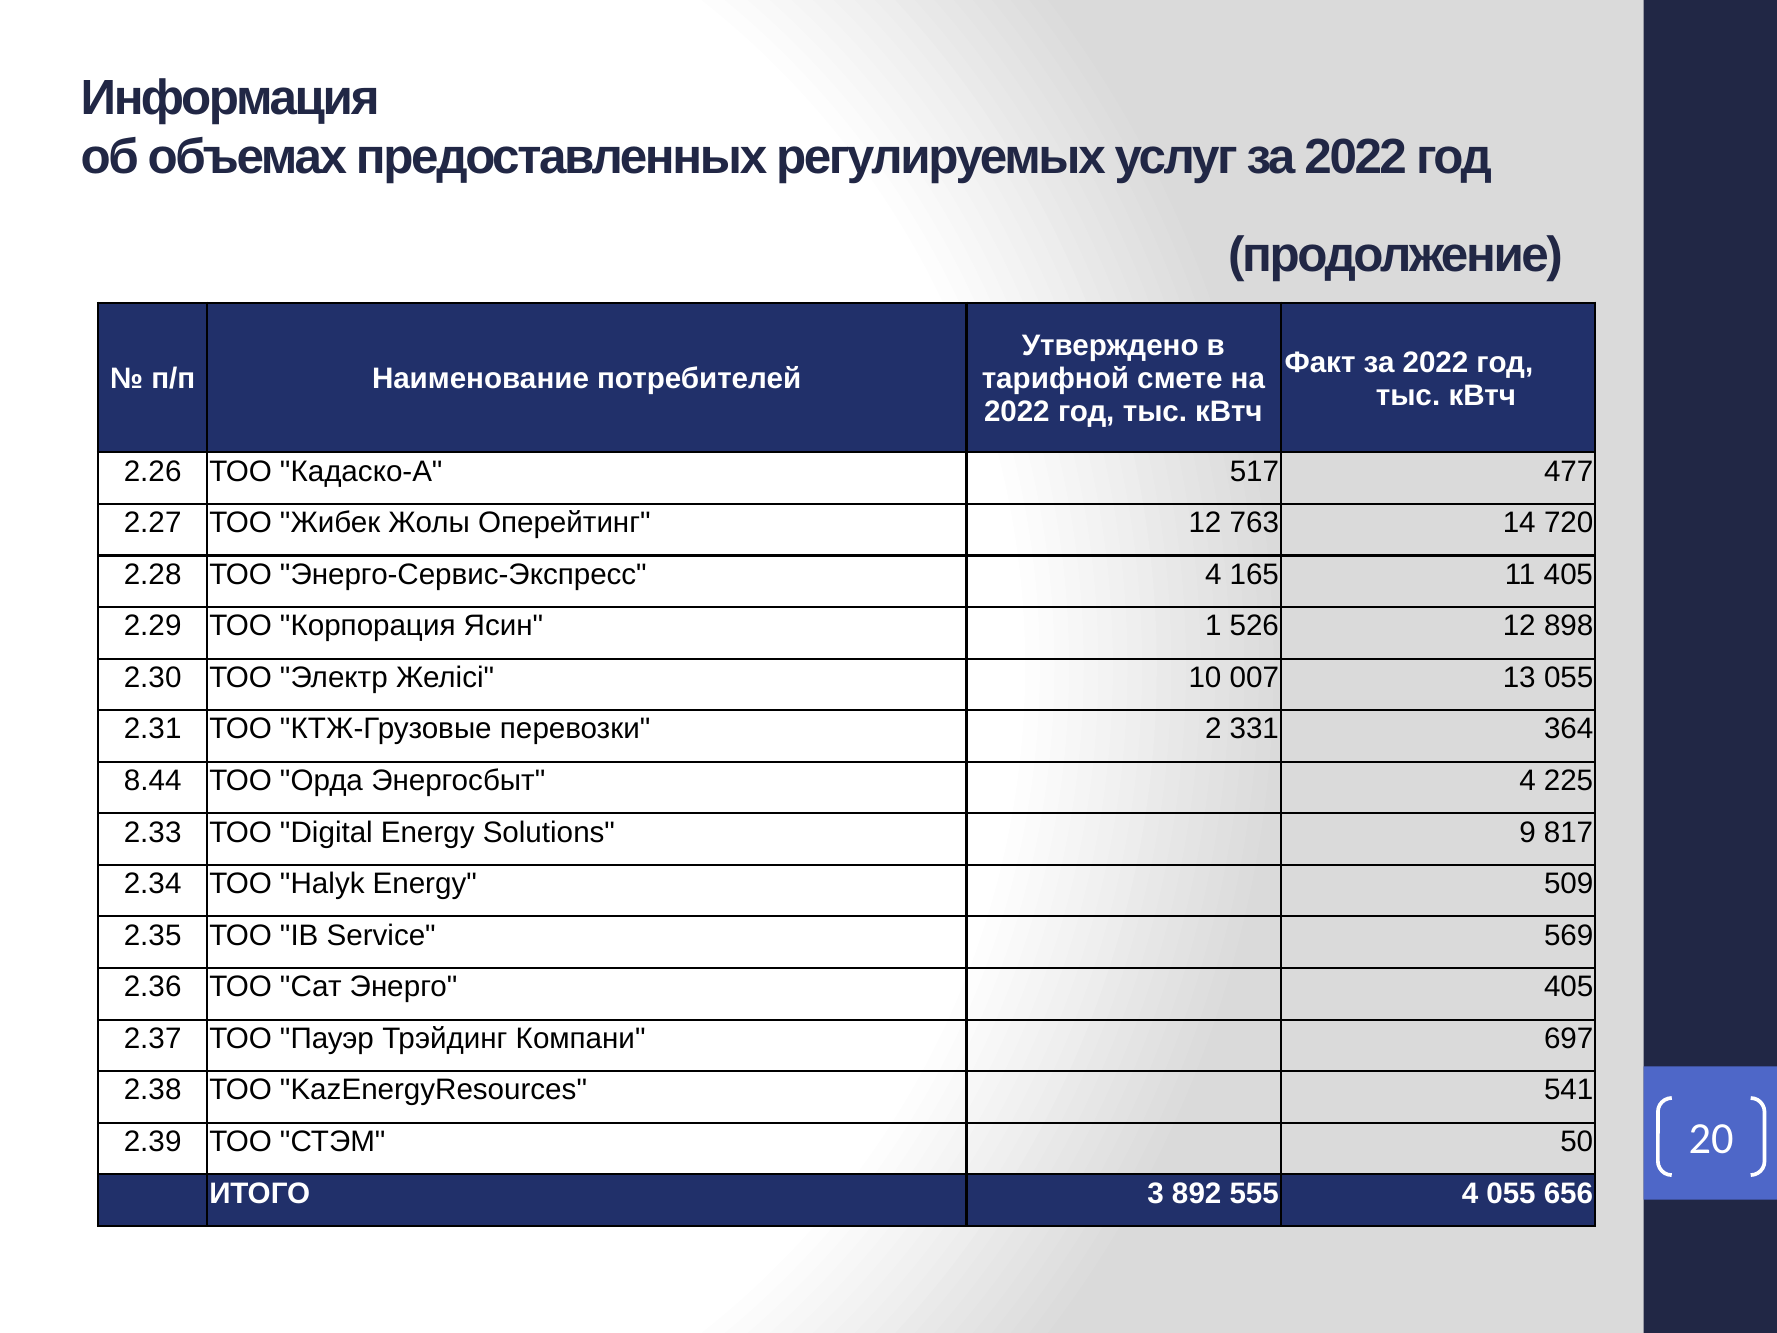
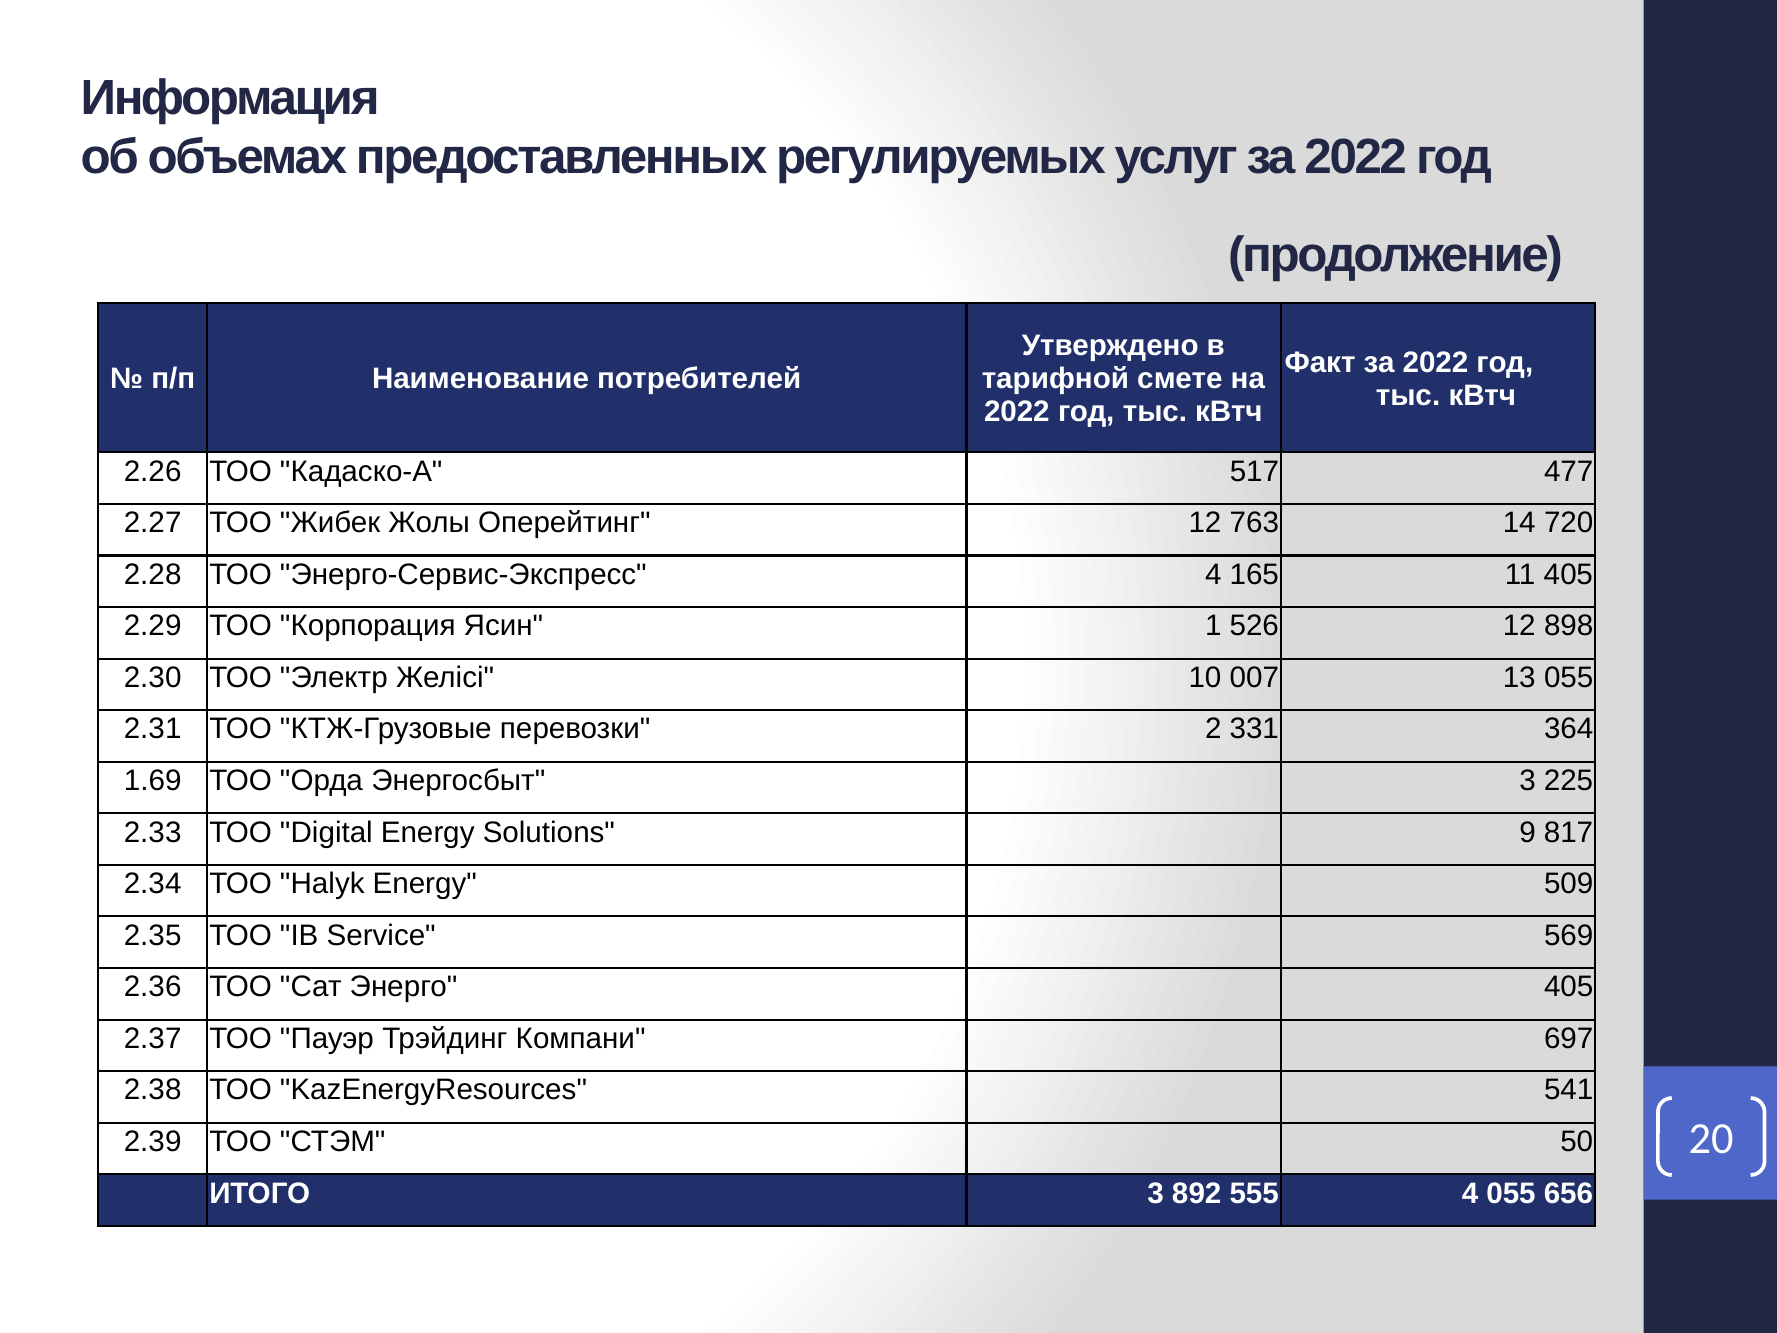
8.44: 8.44 -> 1.69
Энергосбыт 4: 4 -> 3
